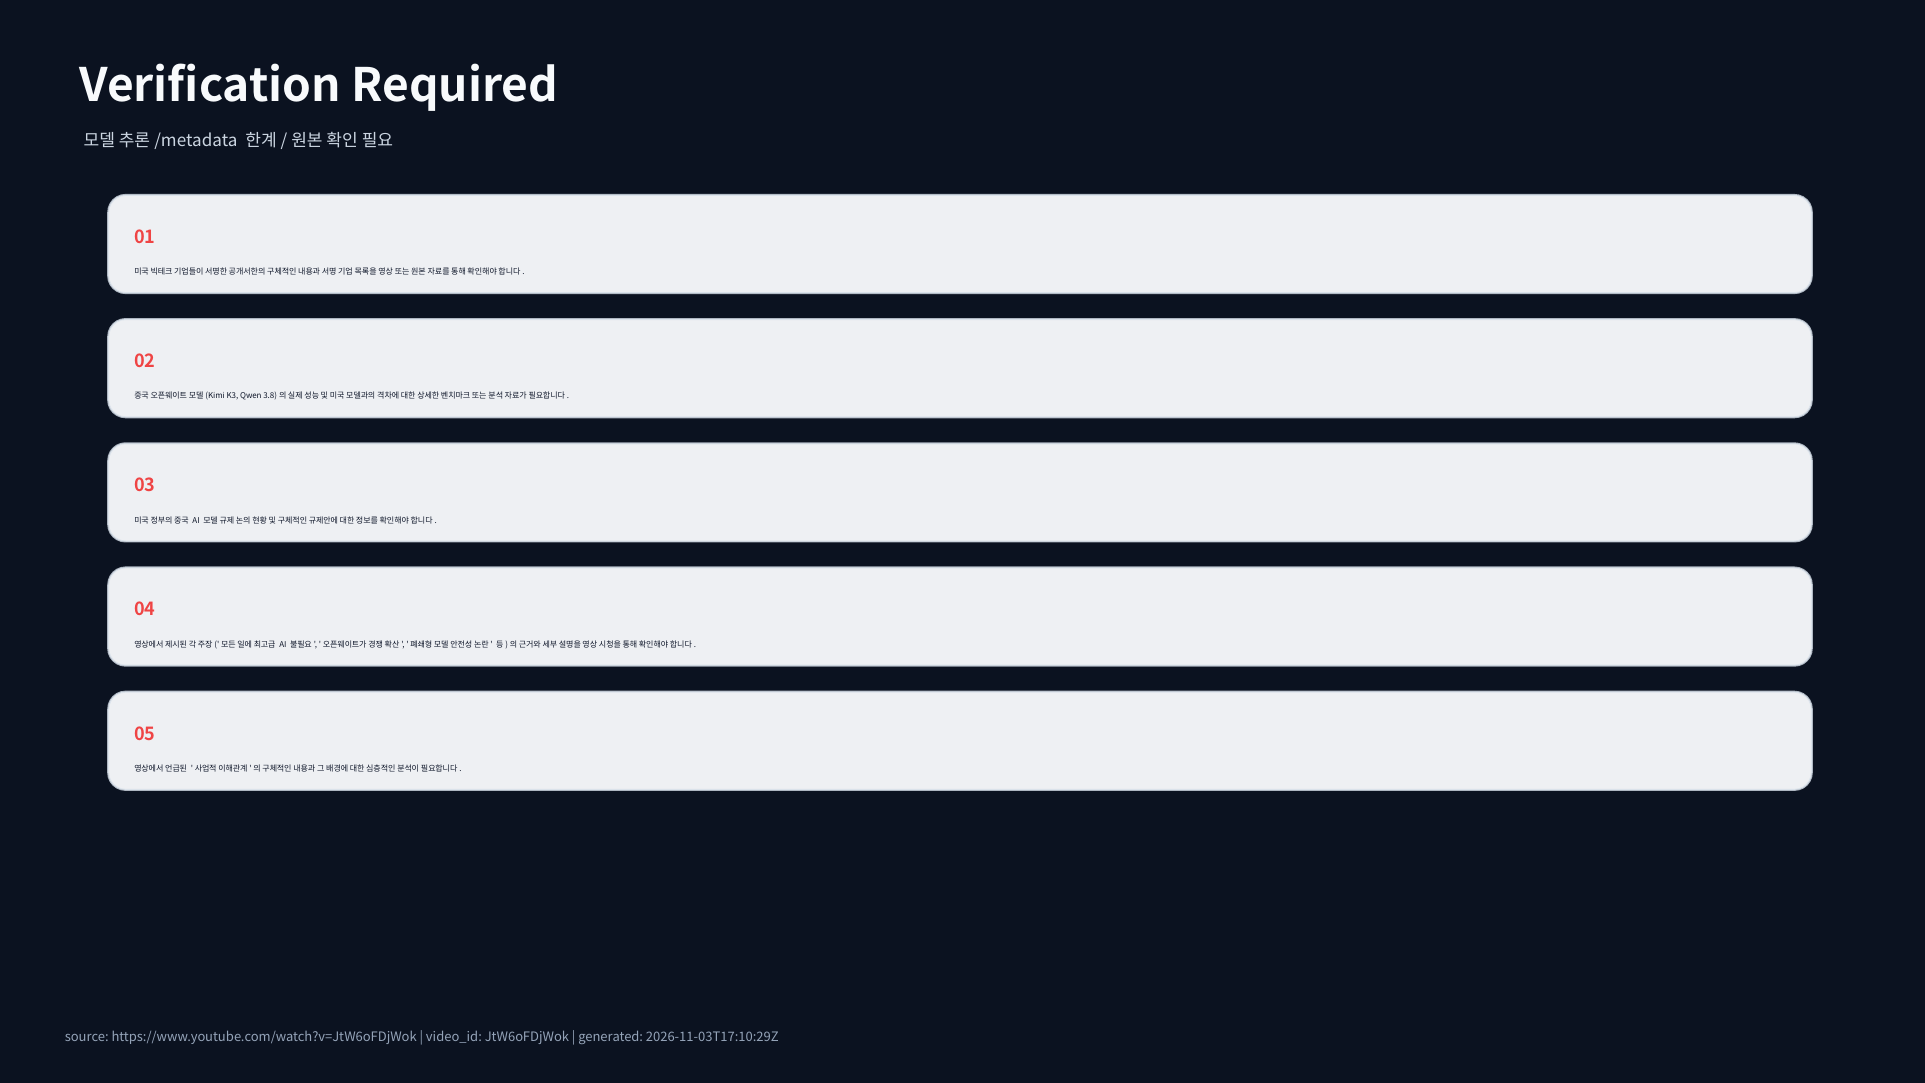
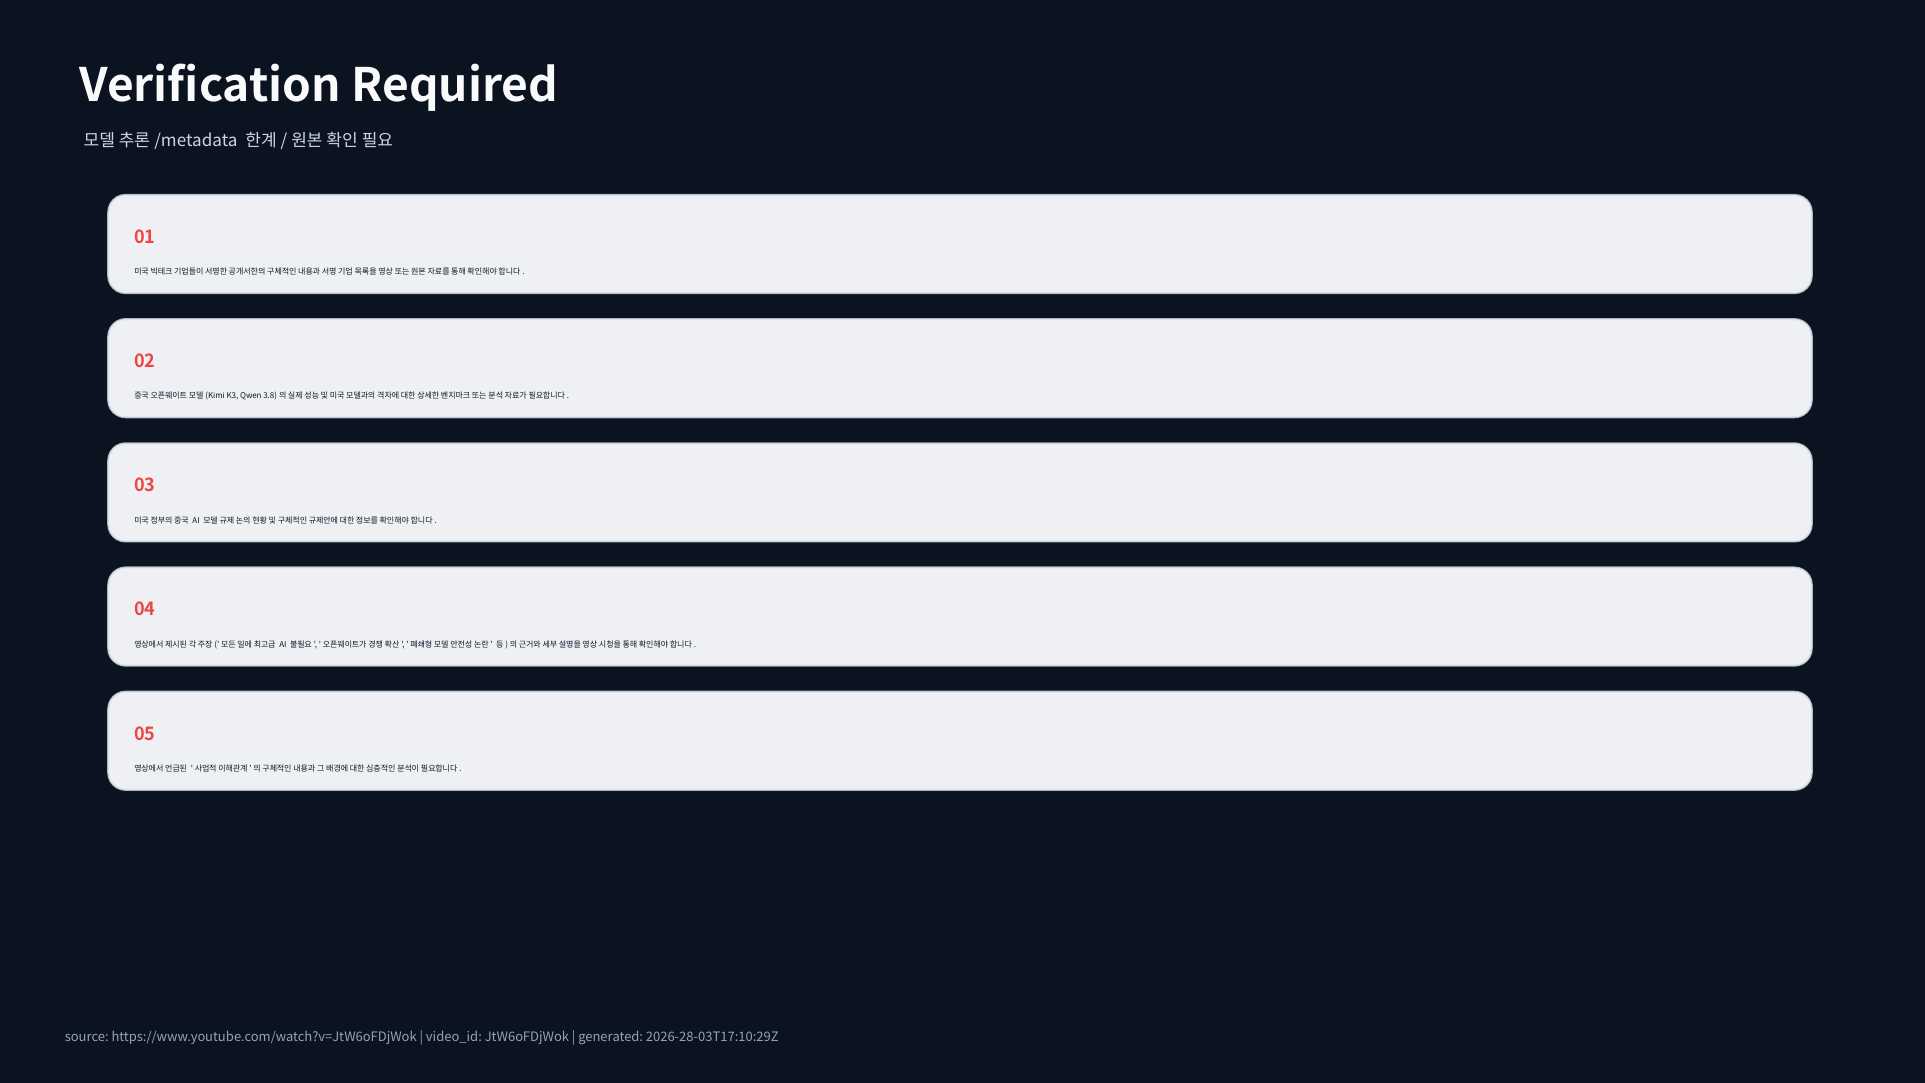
2026-11-03T17:10:29Z: 2026-11-03T17:10:29Z -> 2026-28-03T17:10:29Z
